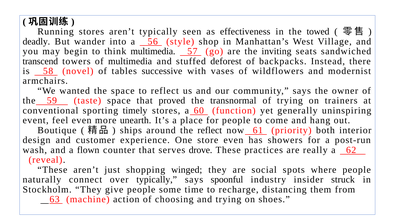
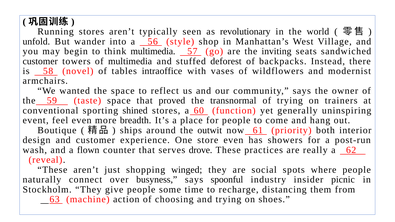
effectiveness: effectiveness -> revolutionary
towed: towed -> world
deadly: deadly -> unfold
transcend at (40, 61): transcend -> customer
successive: successive -> intraoffice
timely: timely -> shined
unearth: unearth -> breadth
the reflect: reflect -> outwit
over typically: typically -> busyness
struck: struck -> picnic
